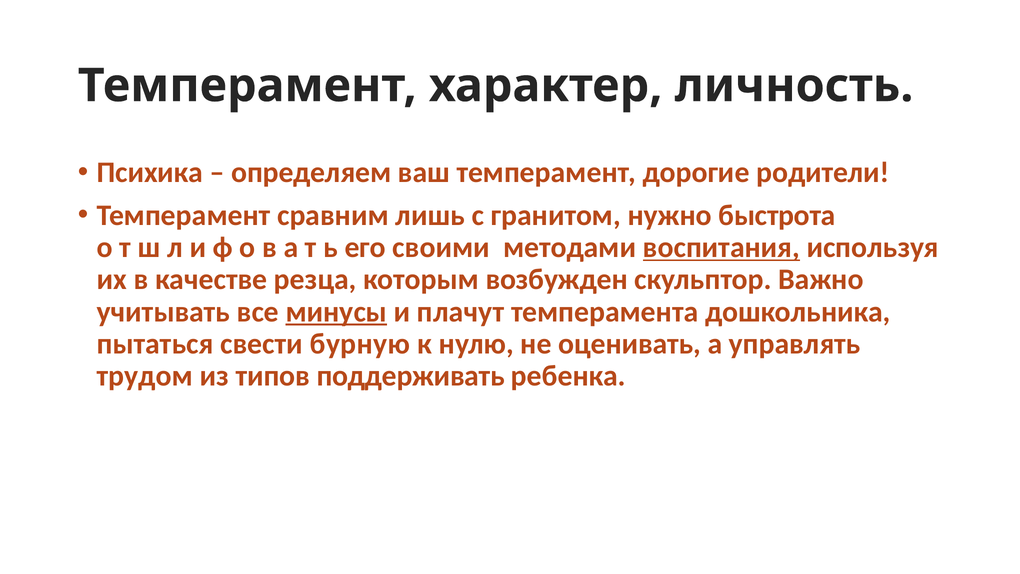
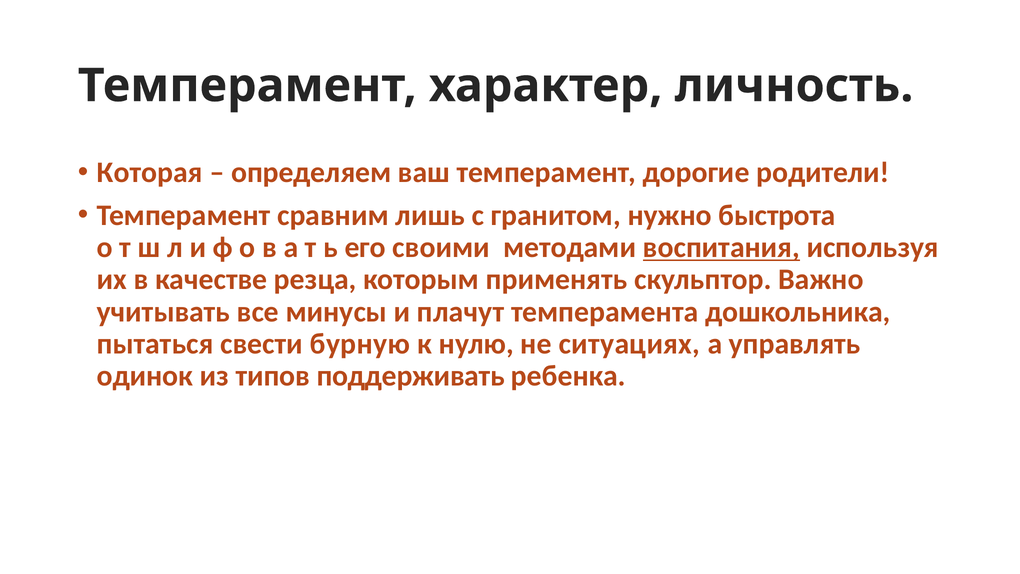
Психика: Психика -> Которая
возбужден: возбужден -> применять
минусы underline: present -> none
оценивать: оценивать -> ситуациях
трудом: трудом -> одинок
